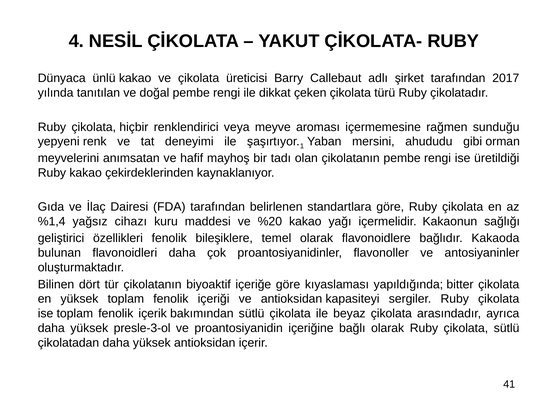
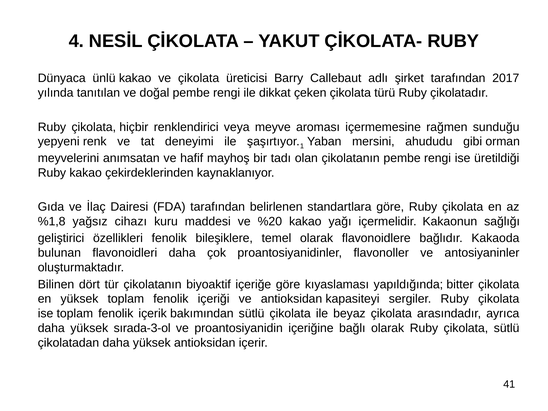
%1,4: %1,4 -> %1,8
presle-3-ol: presle-3-ol -> sırada-3-ol
